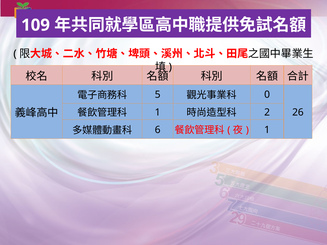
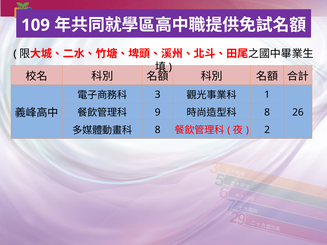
5: 5 -> 3
0: 0 -> 1
1 at (158, 112): 1 -> 9
2 at (267, 112): 2 -> 8
6 at (158, 130): 6 -> 8
1 at (267, 130): 1 -> 2
